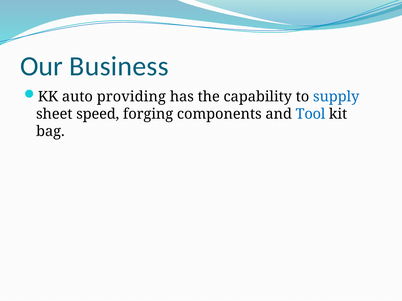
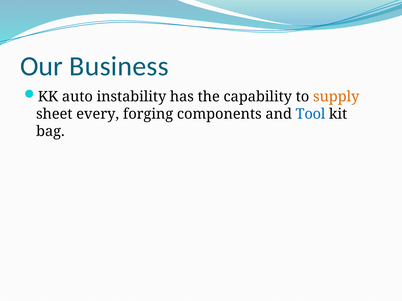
providing: providing -> instability
supply colour: blue -> orange
speed: speed -> every
